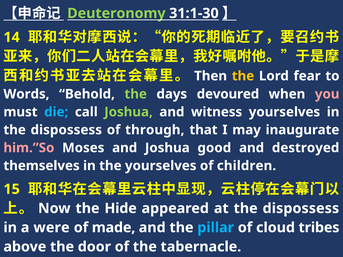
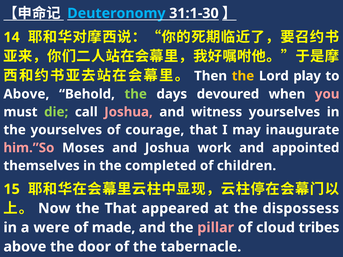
Deuteronomy colour: light green -> light blue
fear: fear -> play
Words at (26, 94): Words -> Above
die colour: light blue -> light green
Joshua at (129, 112) colour: light green -> pink
dispossess at (66, 130): dispossess -> yourselves
through: through -> courage
good: good -> work
destroyed: destroyed -> appointed
the yourselves: yourselves -> completed
the Hide: Hide -> That
pillar colour: light blue -> pink
